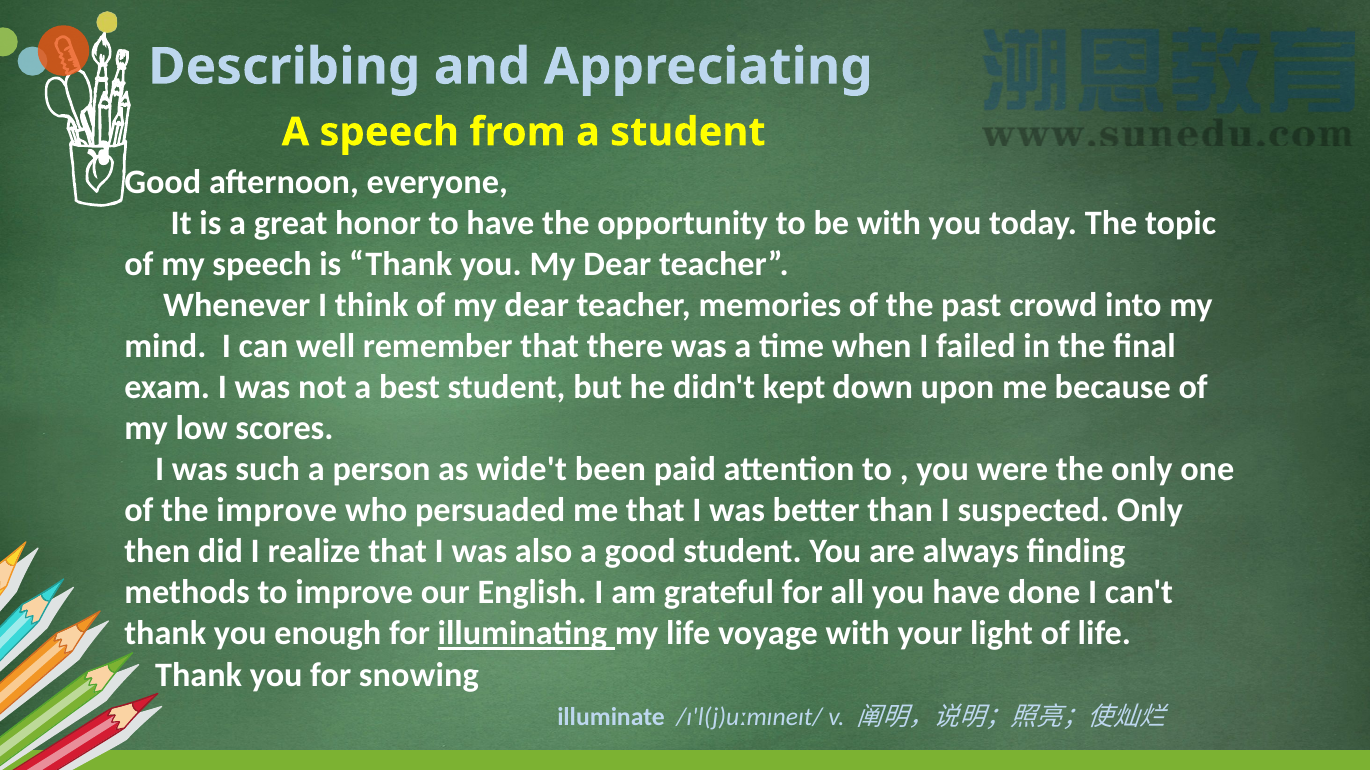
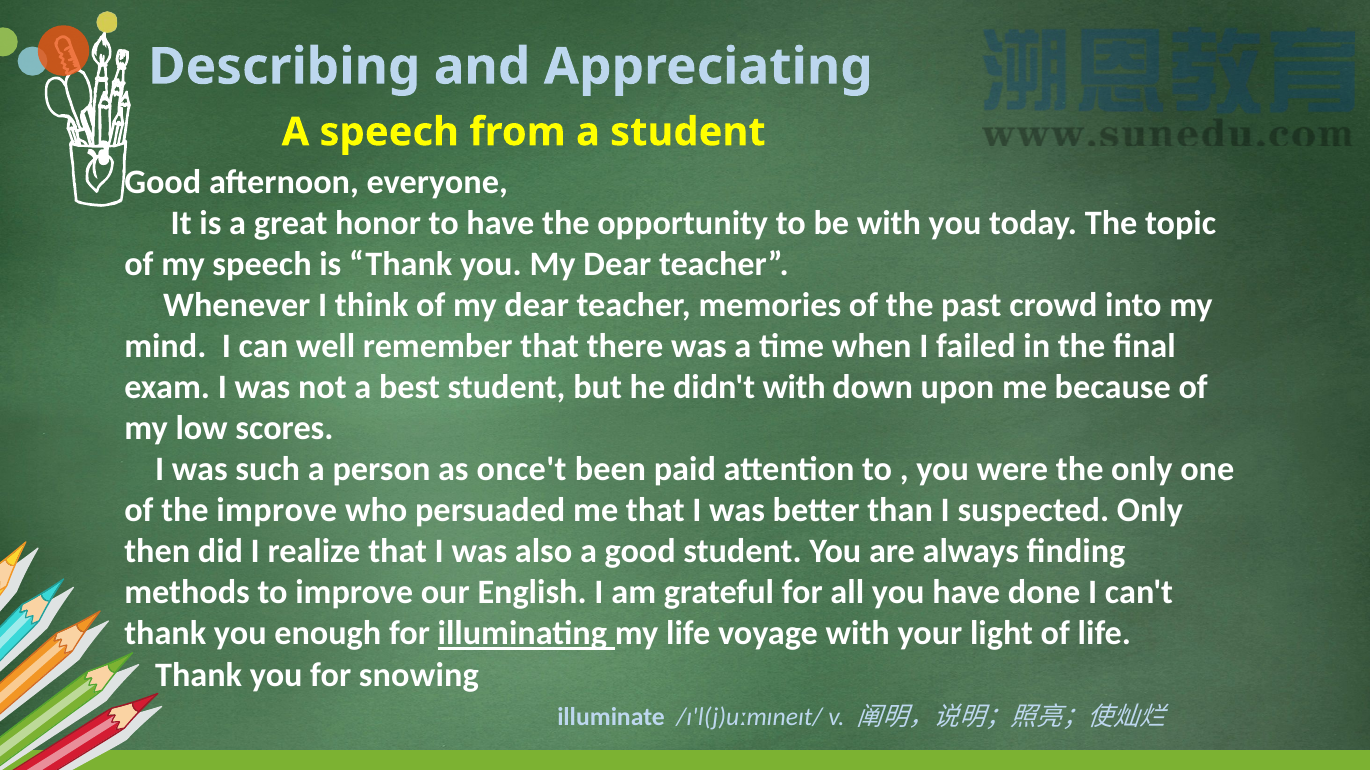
didn't kept: kept -> with
wide't: wide't -> once't
